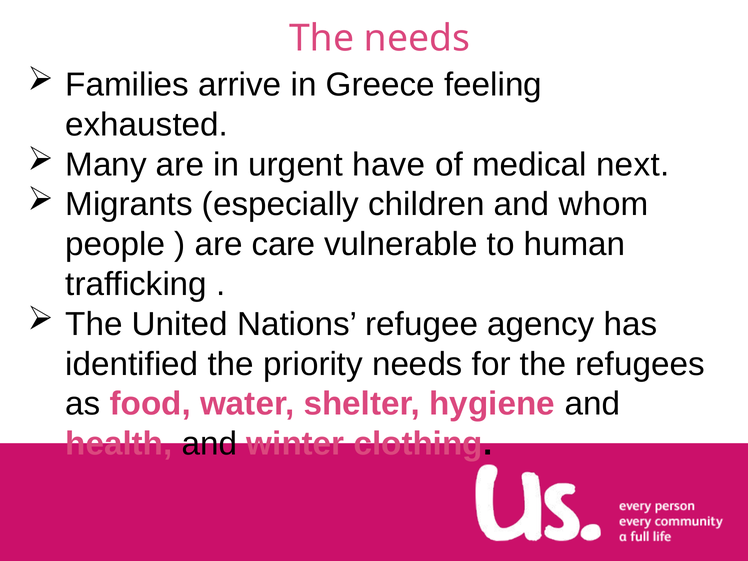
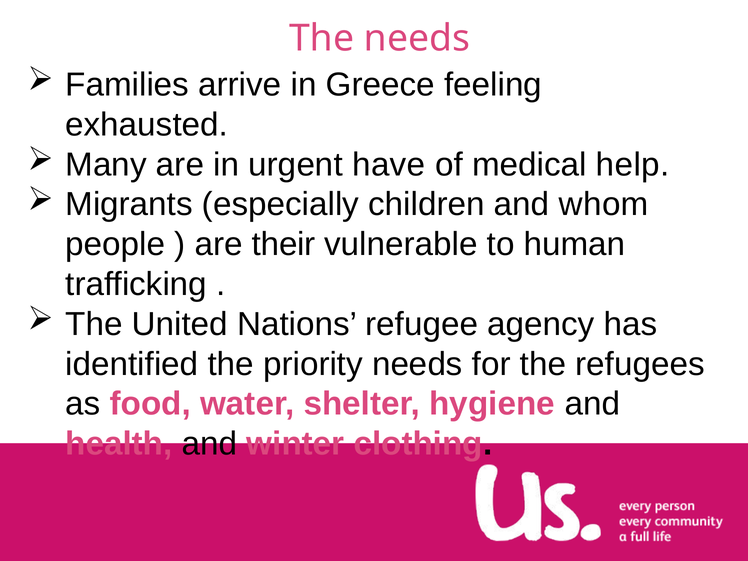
next: next -> help
care: care -> their
